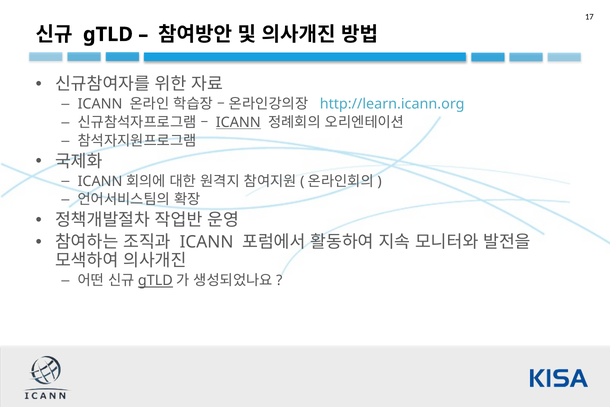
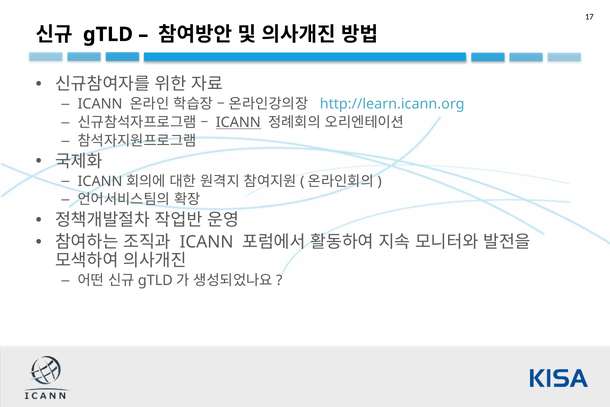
gTLD at (155, 281) underline: present -> none
